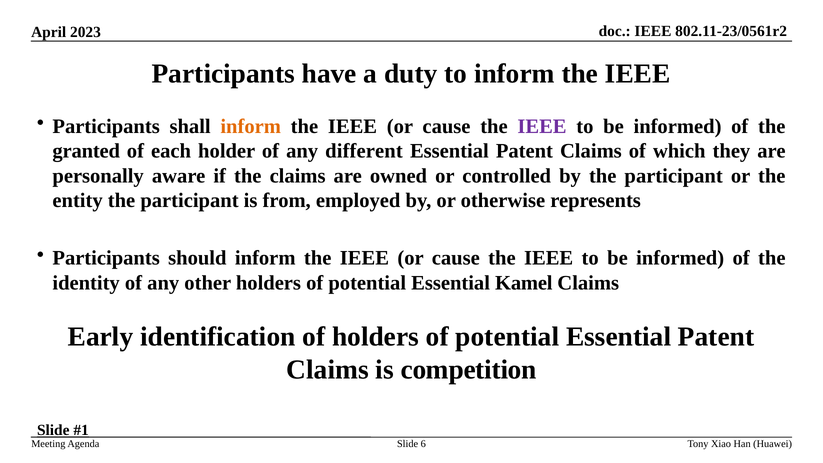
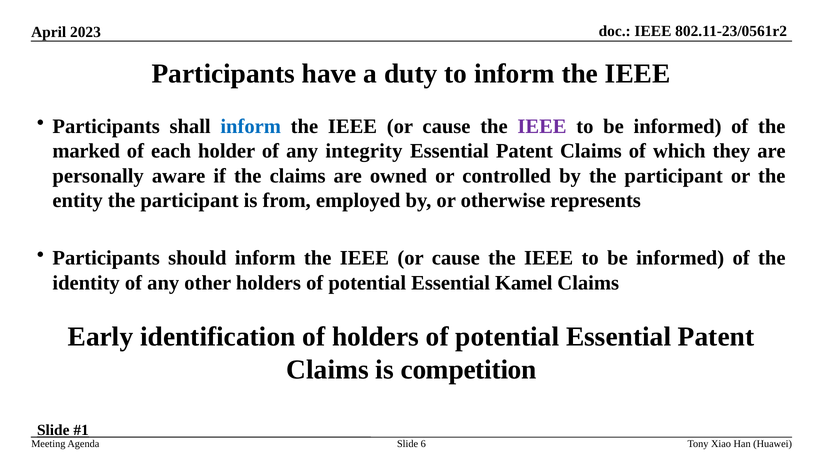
inform at (251, 126) colour: orange -> blue
granted: granted -> marked
different: different -> integrity
